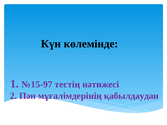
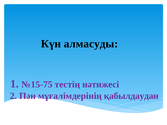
көлемінде: көлемінде -> алмасуды
№15-97: №15-97 -> №15-75
